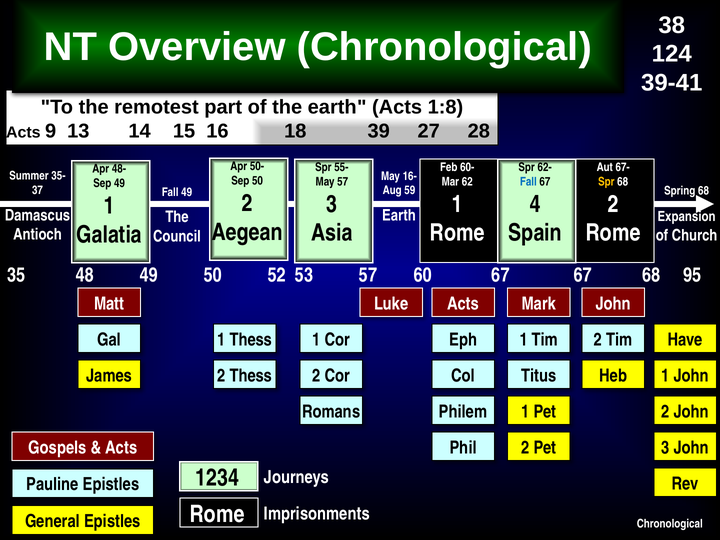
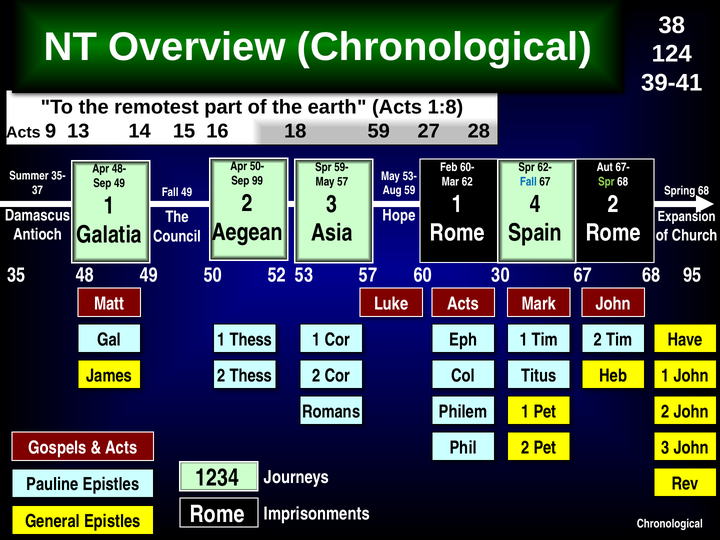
18 39: 39 -> 59
55-: 55- -> 59-
16-: 16- -> 53-
Sep 50: 50 -> 99
Spr at (606, 182) colour: yellow -> light green
Earth at (399, 216): Earth -> Hope
67 at (501, 275): 67 -> 30
